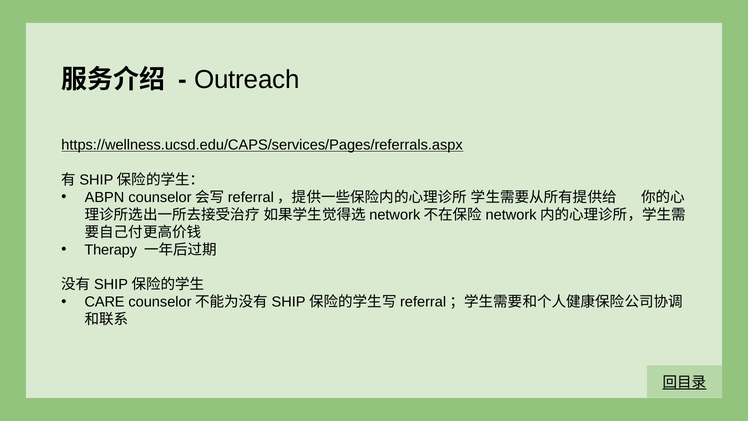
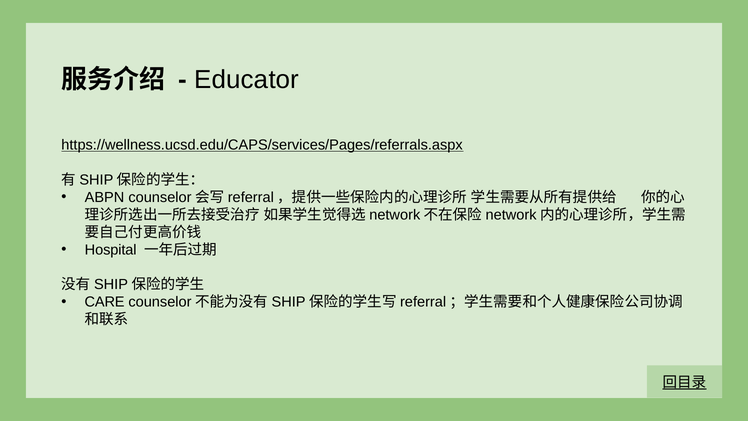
Outreach: Outreach -> Educator
Therapy: Therapy -> Hospital
